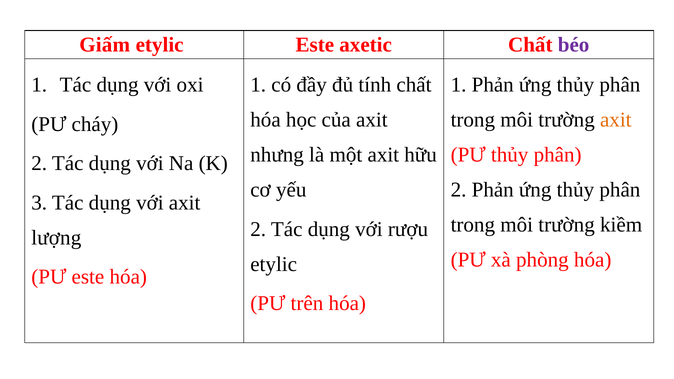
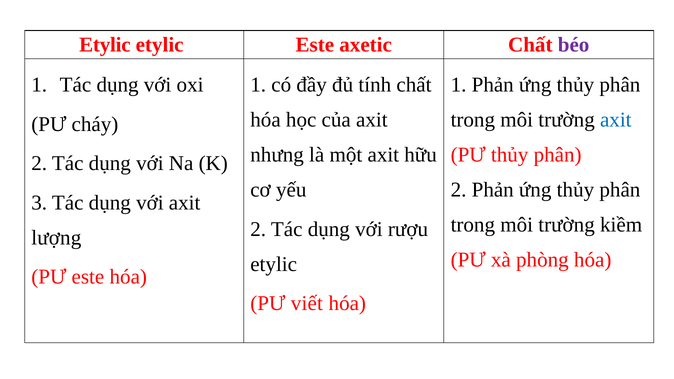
Giấm at (105, 45): Giấm -> Etylic
axit at (616, 120) colour: orange -> blue
trên: trên -> viết
